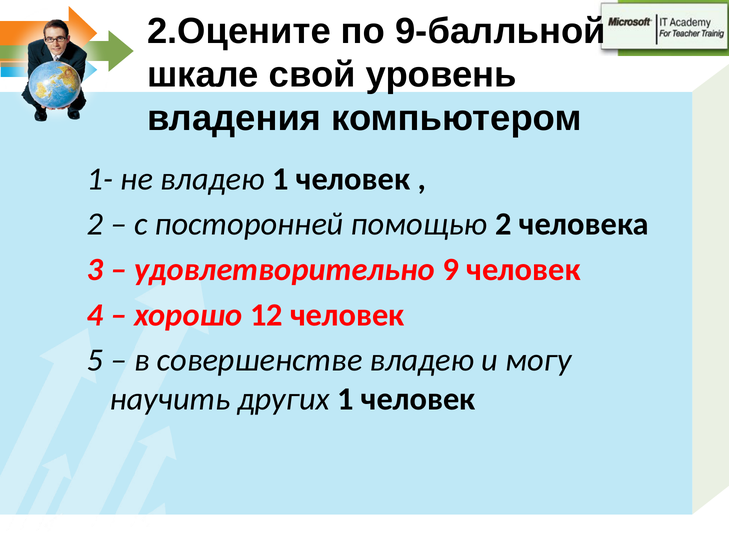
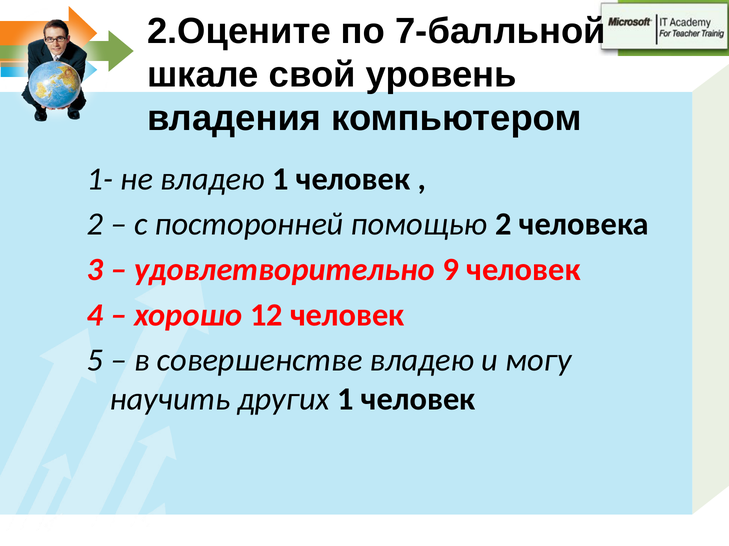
9-балльной: 9-балльной -> 7-балльной
